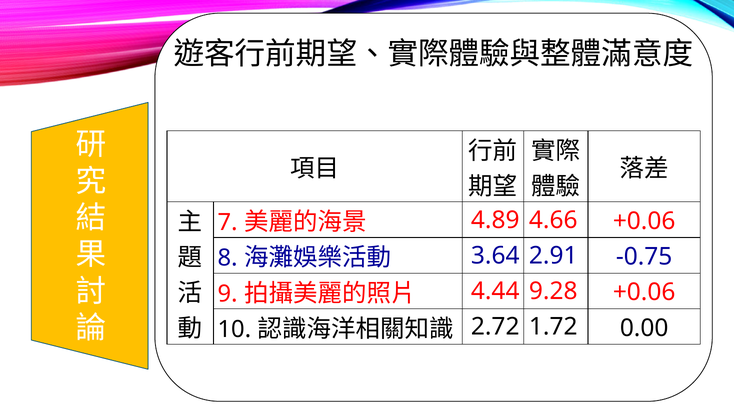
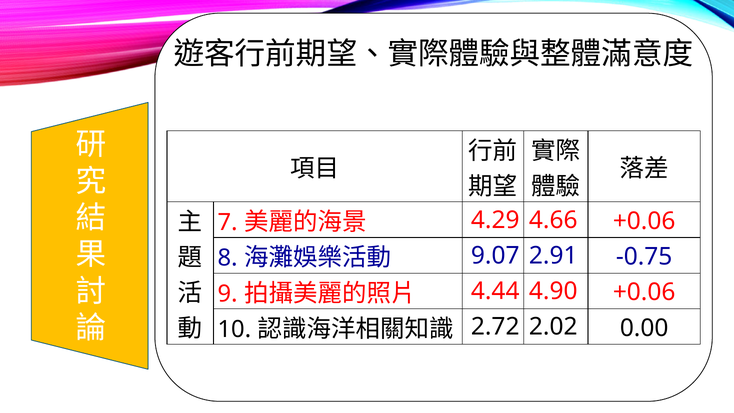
4.89: 4.89 -> 4.29
3.64: 3.64 -> 9.07
9.28: 9.28 -> 4.90
1.72: 1.72 -> 2.02
